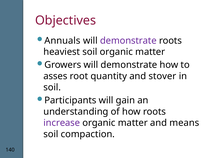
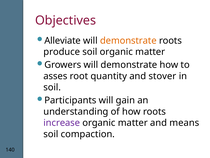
Annuals: Annuals -> Alleviate
demonstrate at (128, 41) colour: purple -> orange
heaviest: heaviest -> produce
